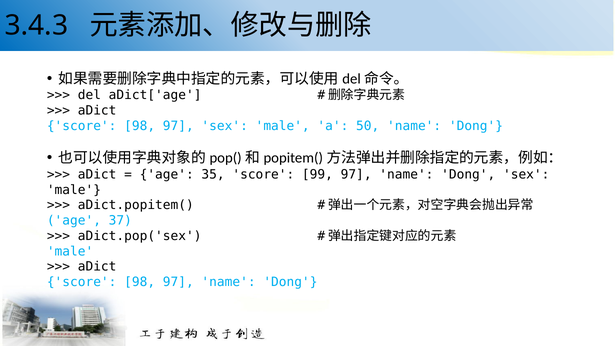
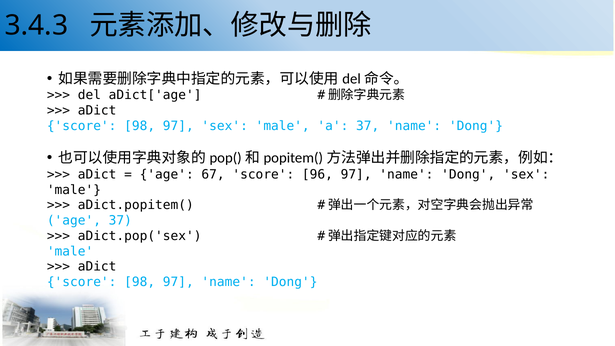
a 50: 50 -> 37
35: 35 -> 67
99: 99 -> 96
